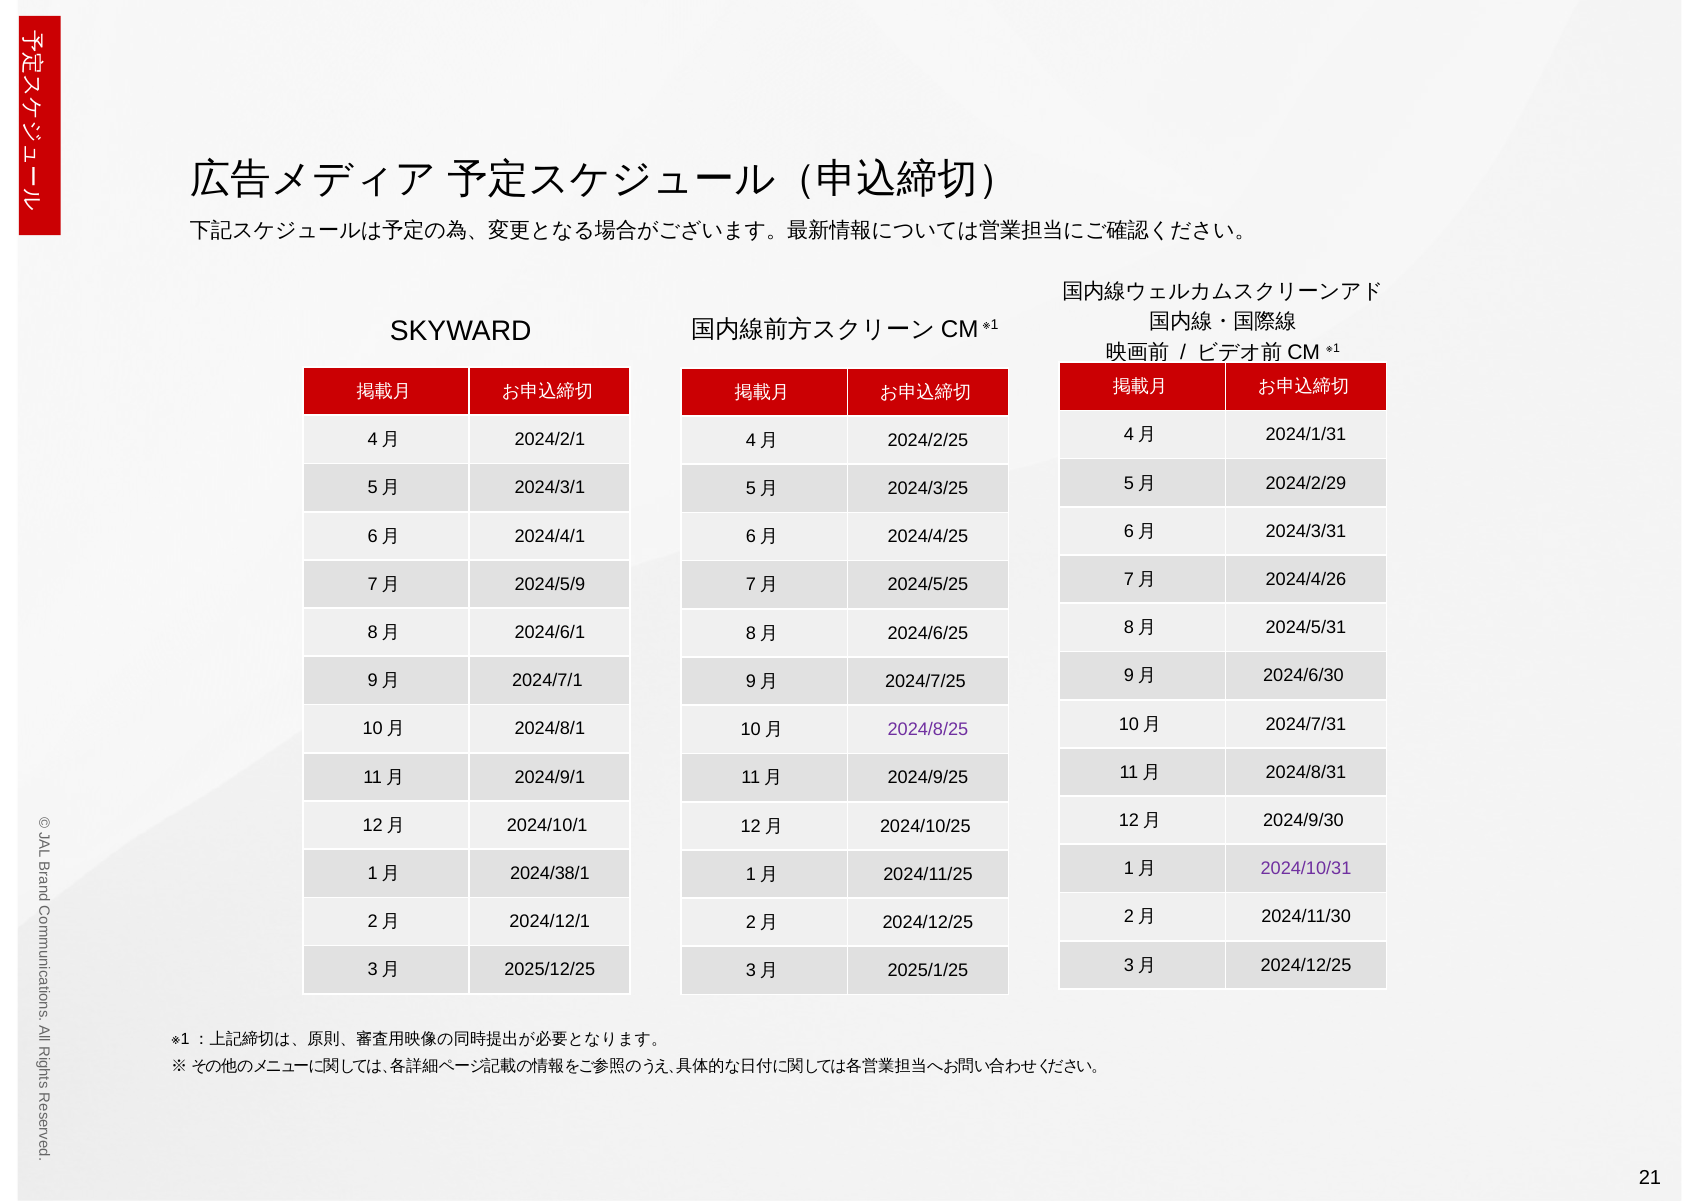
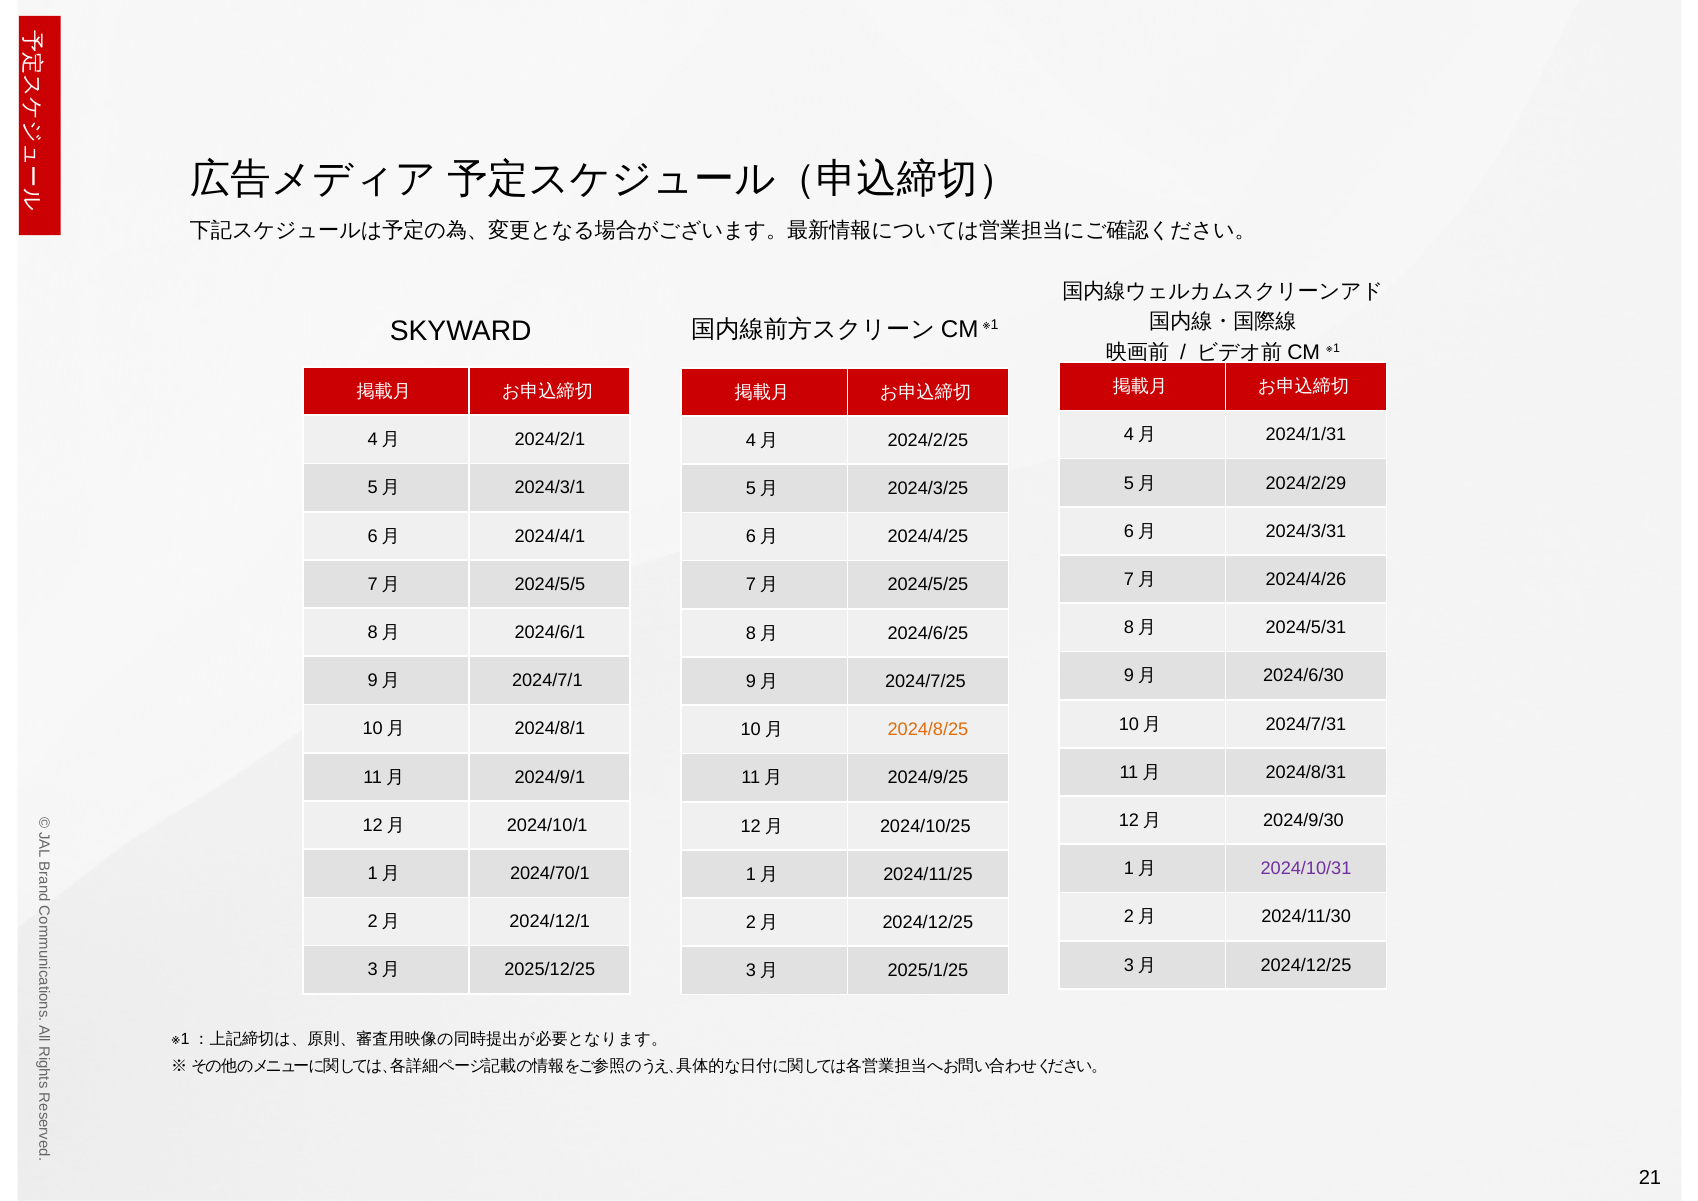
2024/5/9: 2024/5/9 -> 2024/5/5
2024/8/25 colour: purple -> orange
2024/38/1: 2024/38/1 -> 2024/70/1
